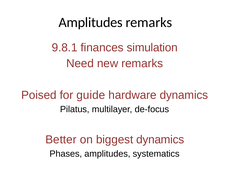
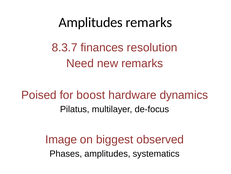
9.8.1: 9.8.1 -> 8.3.7
simulation: simulation -> resolution
guide: guide -> boost
Better: Better -> Image
biggest dynamics: dynamics -> observed
